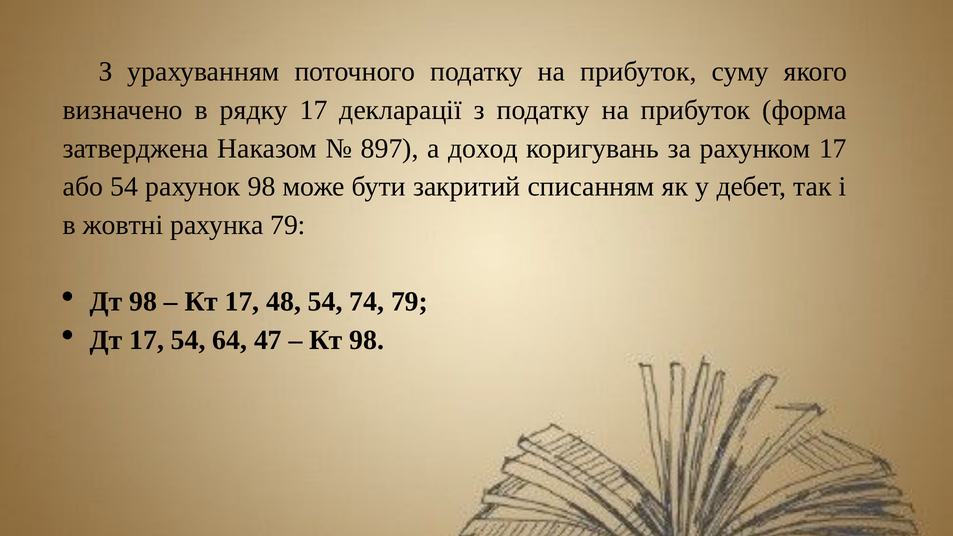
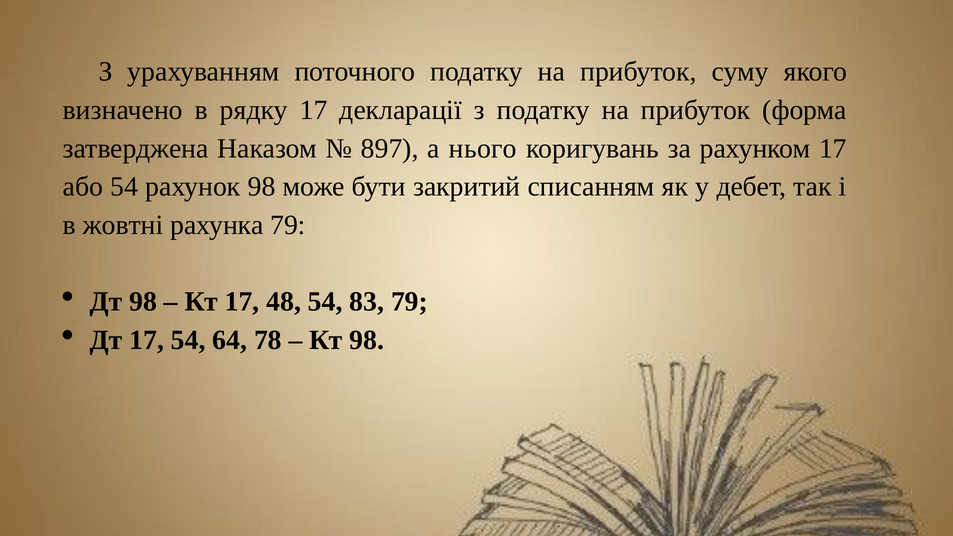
доход: доход -> нього
74: 74 -> 83
47: 47 -> 78
